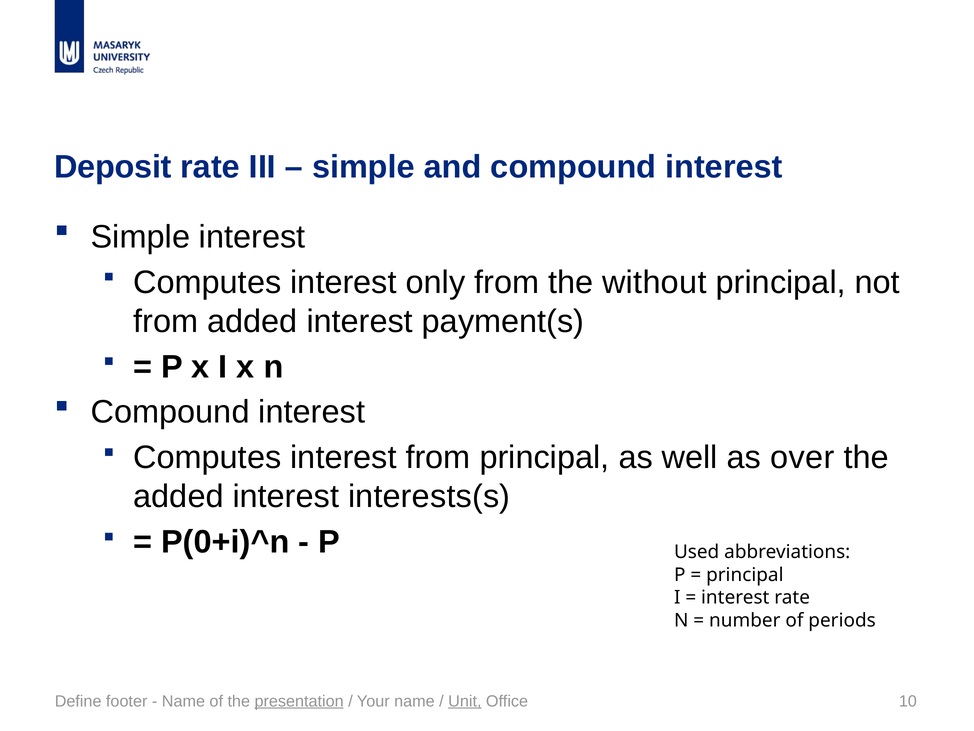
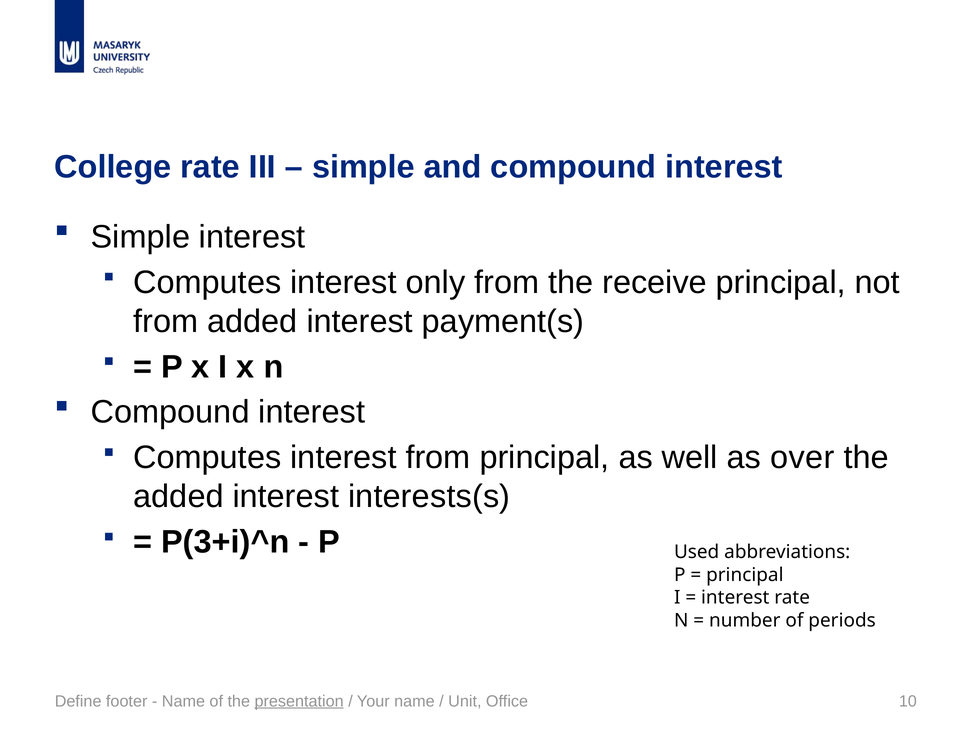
Deposit: Deposit -> College
without: without -> receive
P(0+i)^n: P(0+i)^n -> P(3+i)^n
Unit underline: present -> none
